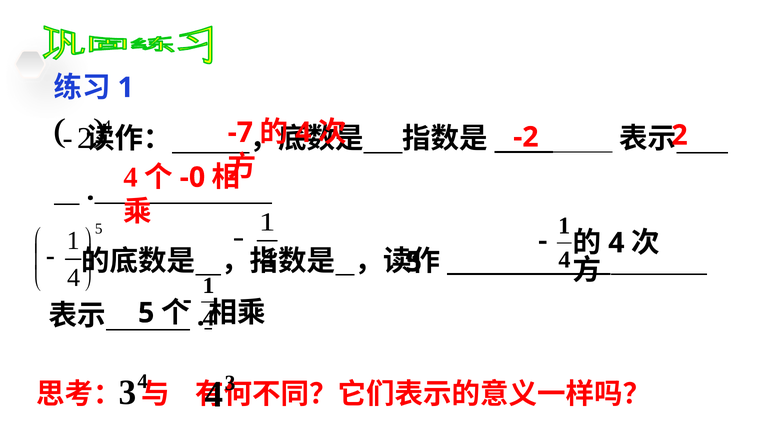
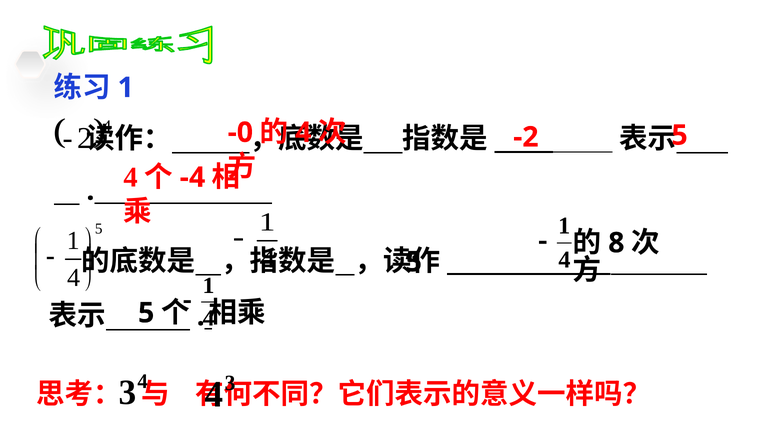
-7: -7 -> -0
2 at (680, 135): 2 -> 5
-0: -0 -> -4
4 at (616, 243): 4 -> 8
